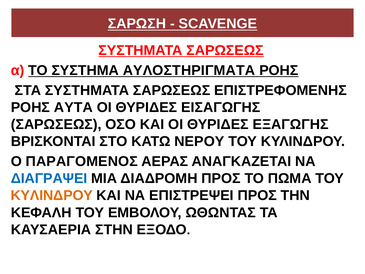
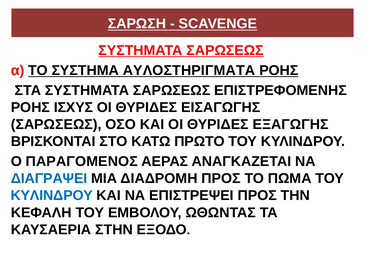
ΑΥΤΑ: ΑΥΤΑ -> ΙΣΧΥΣ
ΝΕΡΟΥ: ΝΕΡΟΥ -> ΠΡΩΤΟ
ΚΥΛΙΝΔΡΟΥ at (52, 195) colour: orange -> blue
